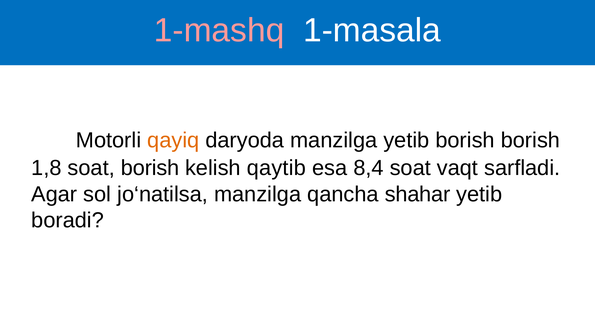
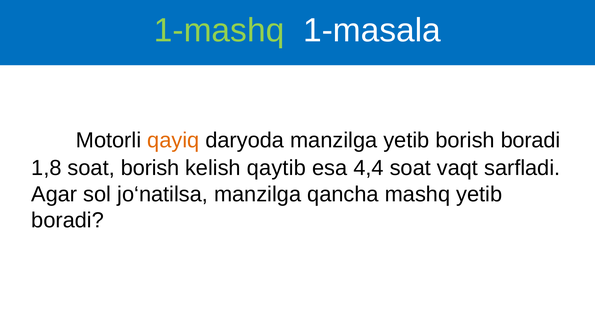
1-mashq colour: pink -> light green
borish borish: borish -> boradi
8,4: 8,4 -> 4,4
shahar: shahar -> mashq
